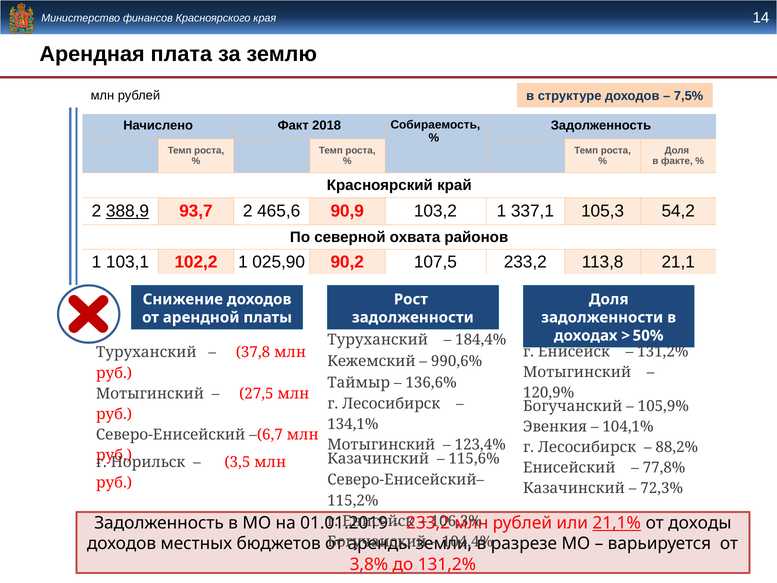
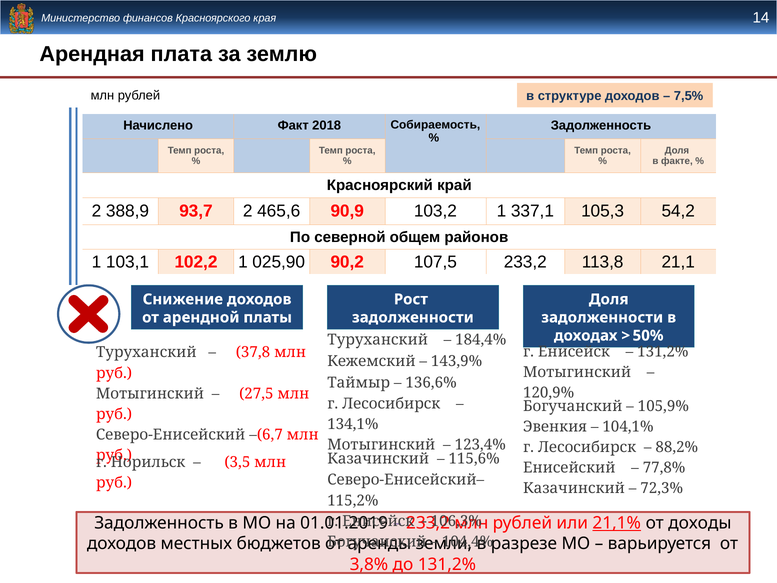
388,9 underline: present -> none
охвата: охвата -> общем
990,6%: 990,6% -> 143,9%
